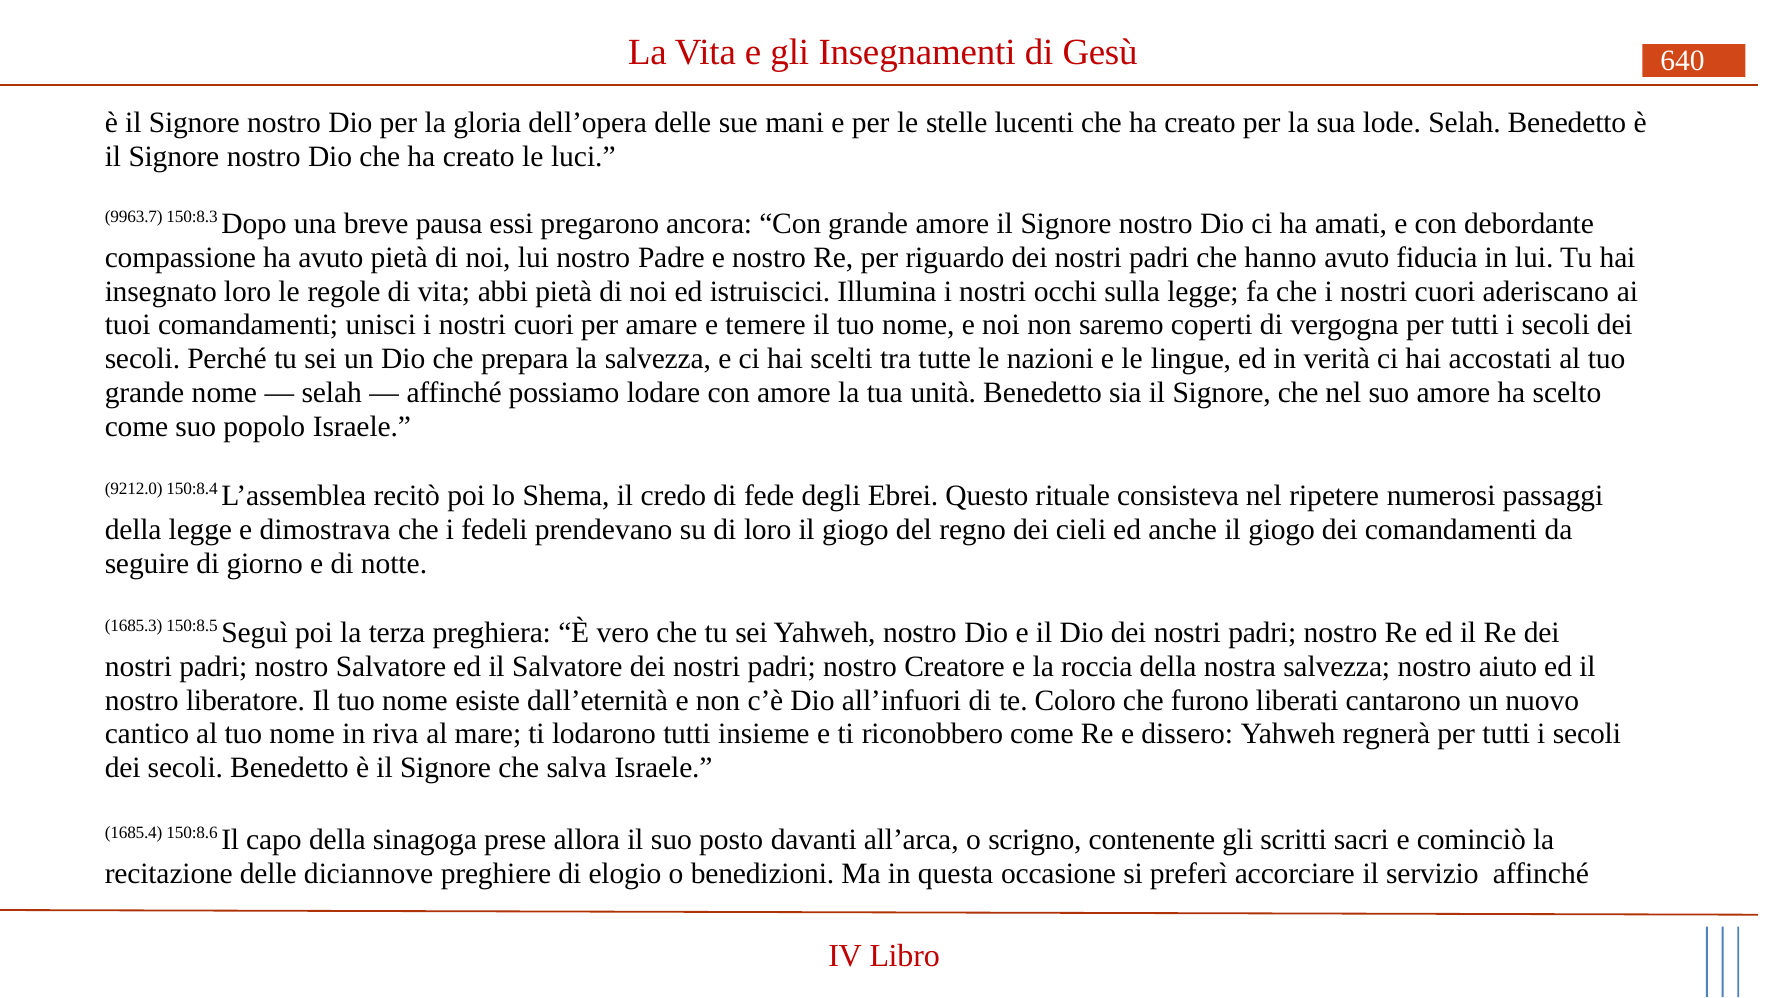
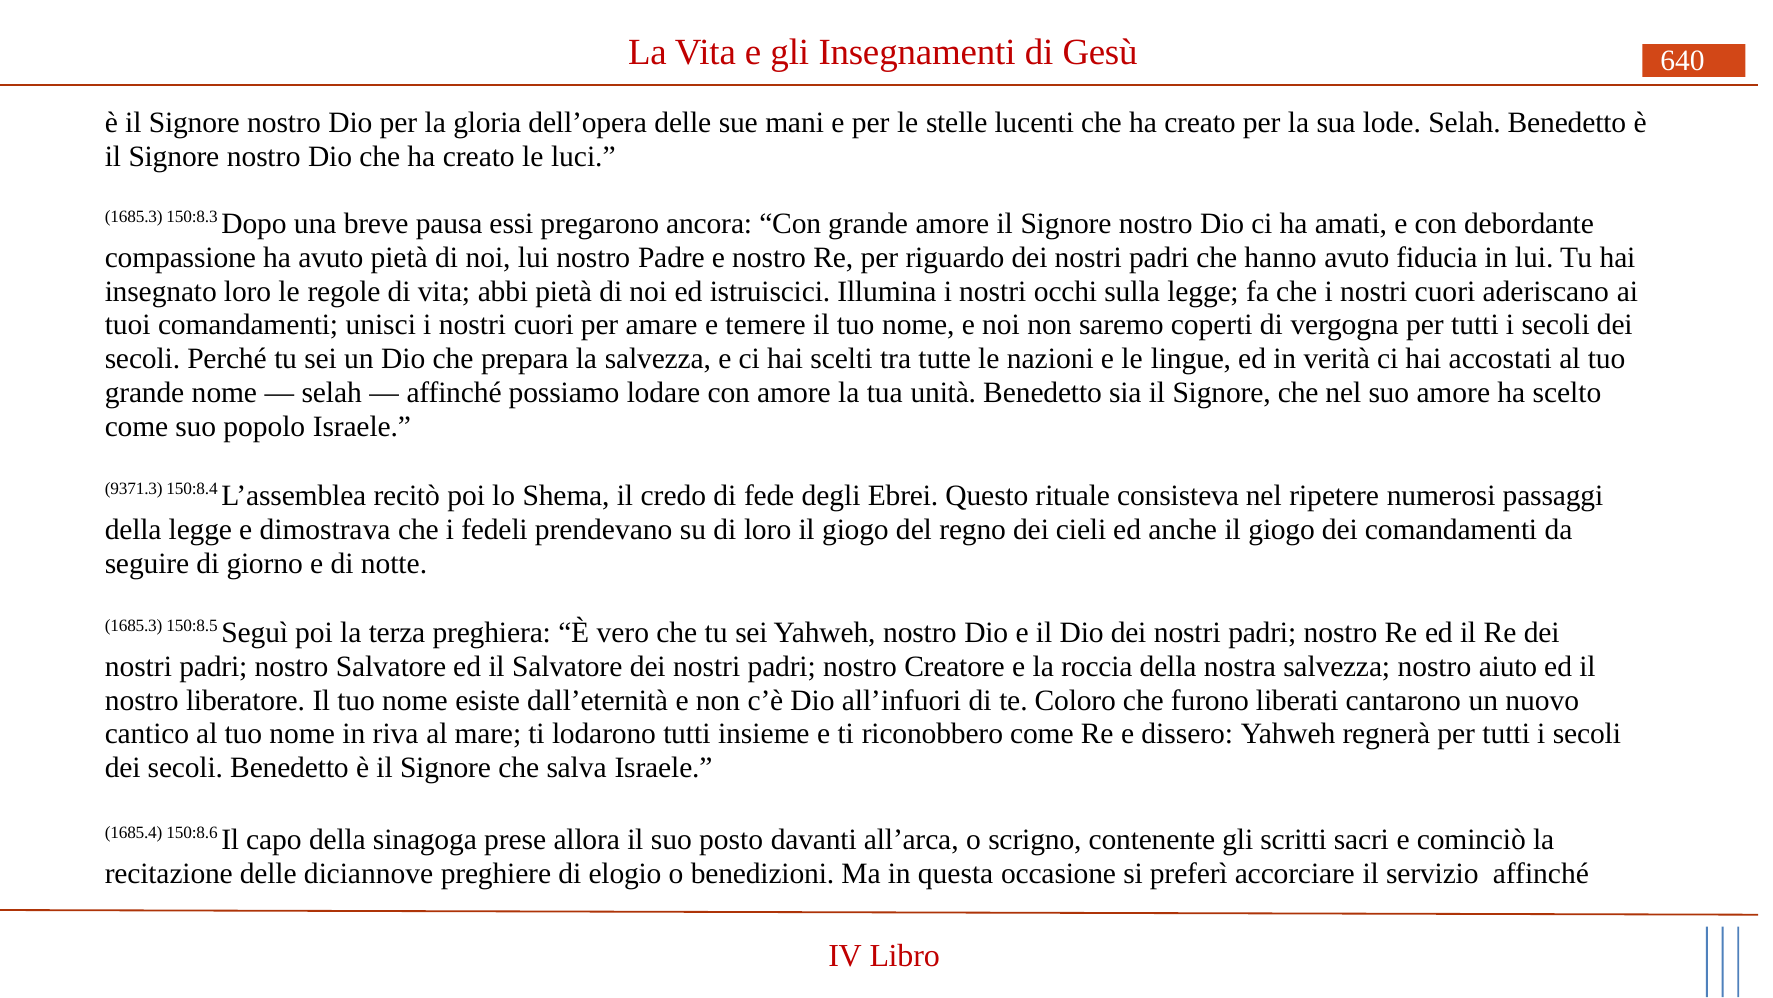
9963.7 at (134, 217): 9963.7 -> 1685.3
9212.0: 9212.0 -> 9371.3
